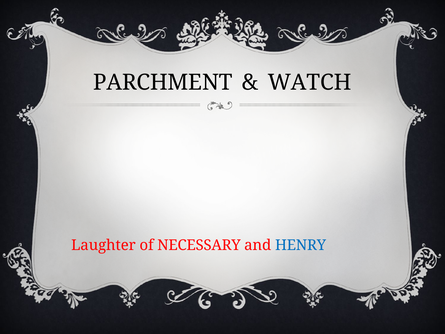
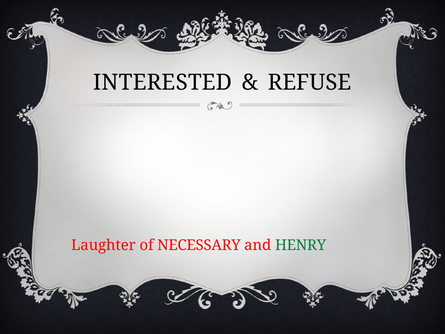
PARCHMENT: PARCHMENT -> INTERESTED
WATCH: WATCH -> REFUSE
HENRY colour: blue -> green
